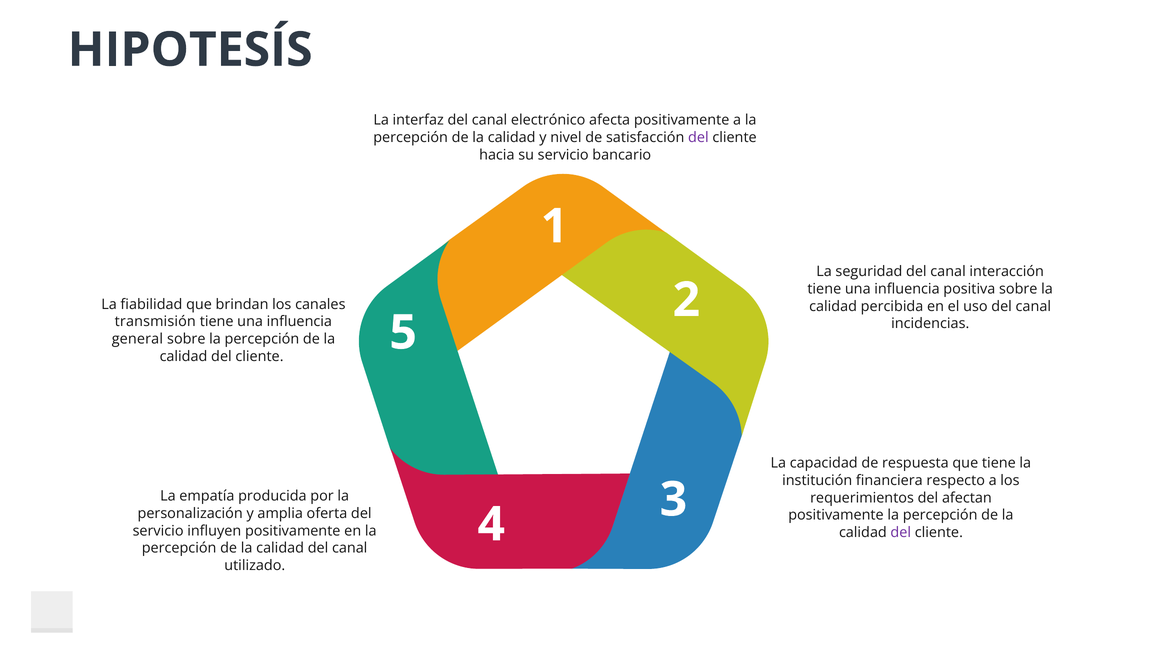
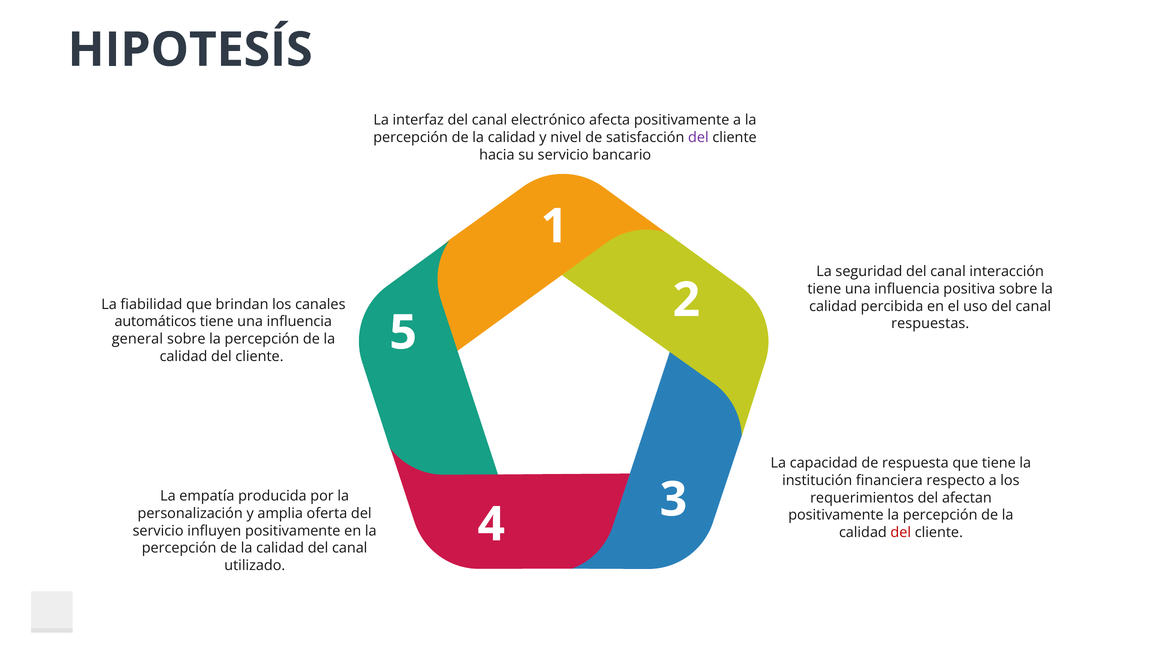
transmisión: transmisión -> automáticos
incidencias: incidencias -> respuestas
del at (901, 532) colour: purple -> red
